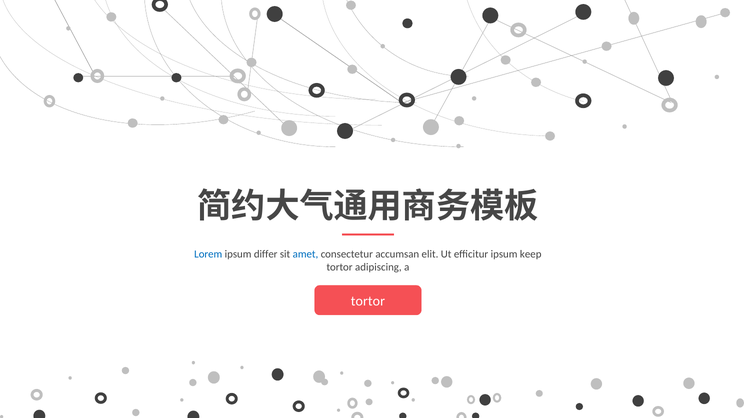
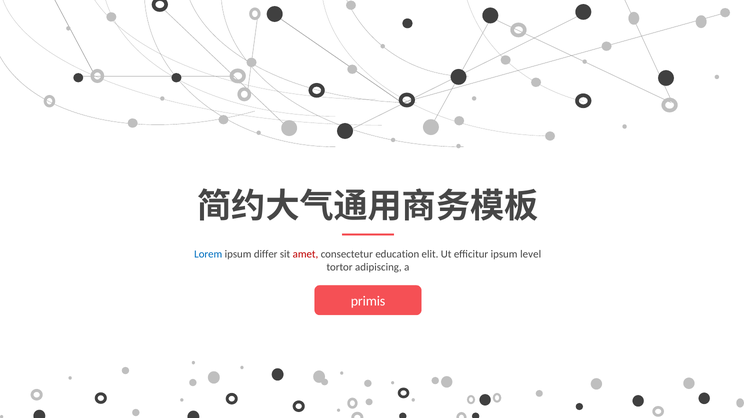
amet colour: blue -> red
accumsan: accumsan -> education
keep: keep -> level
tortor at (368, 301): tortor -> primis
